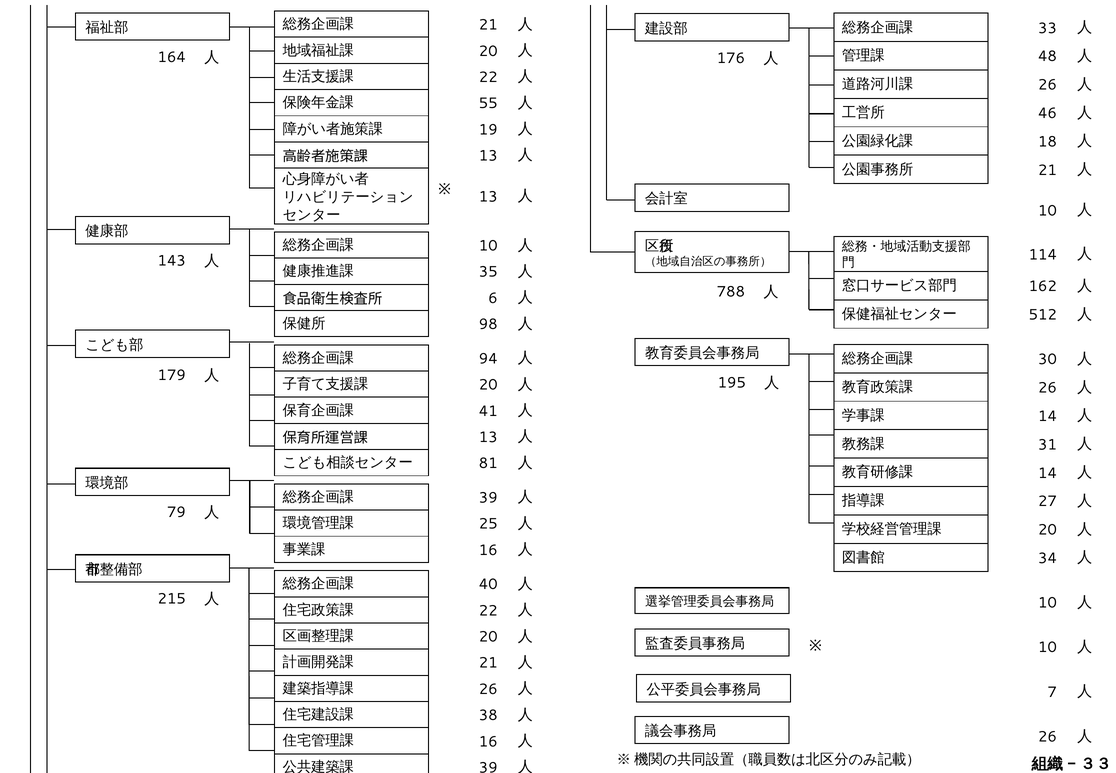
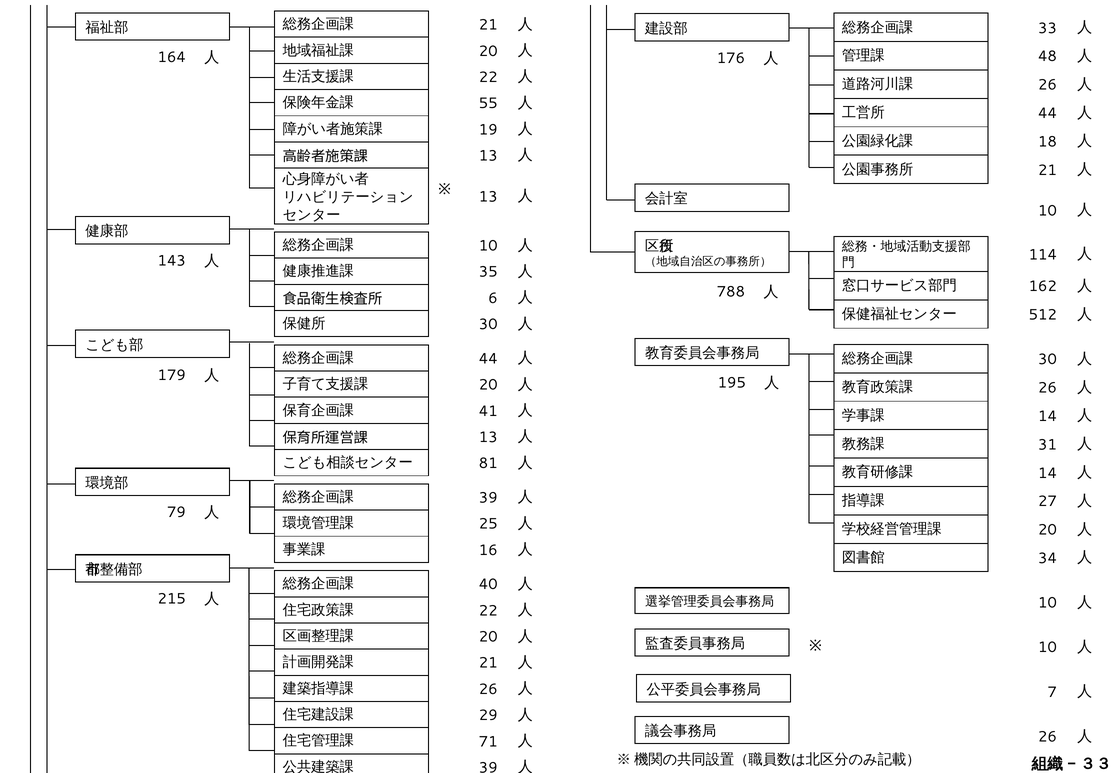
46 at (1047, 113): 46 -> 44
98 at (488, 324): 98 -> 30
94 at (488, 359): 94 -> 44
38: 38 -> 29
16 at (488, 741): 16 -> 71
